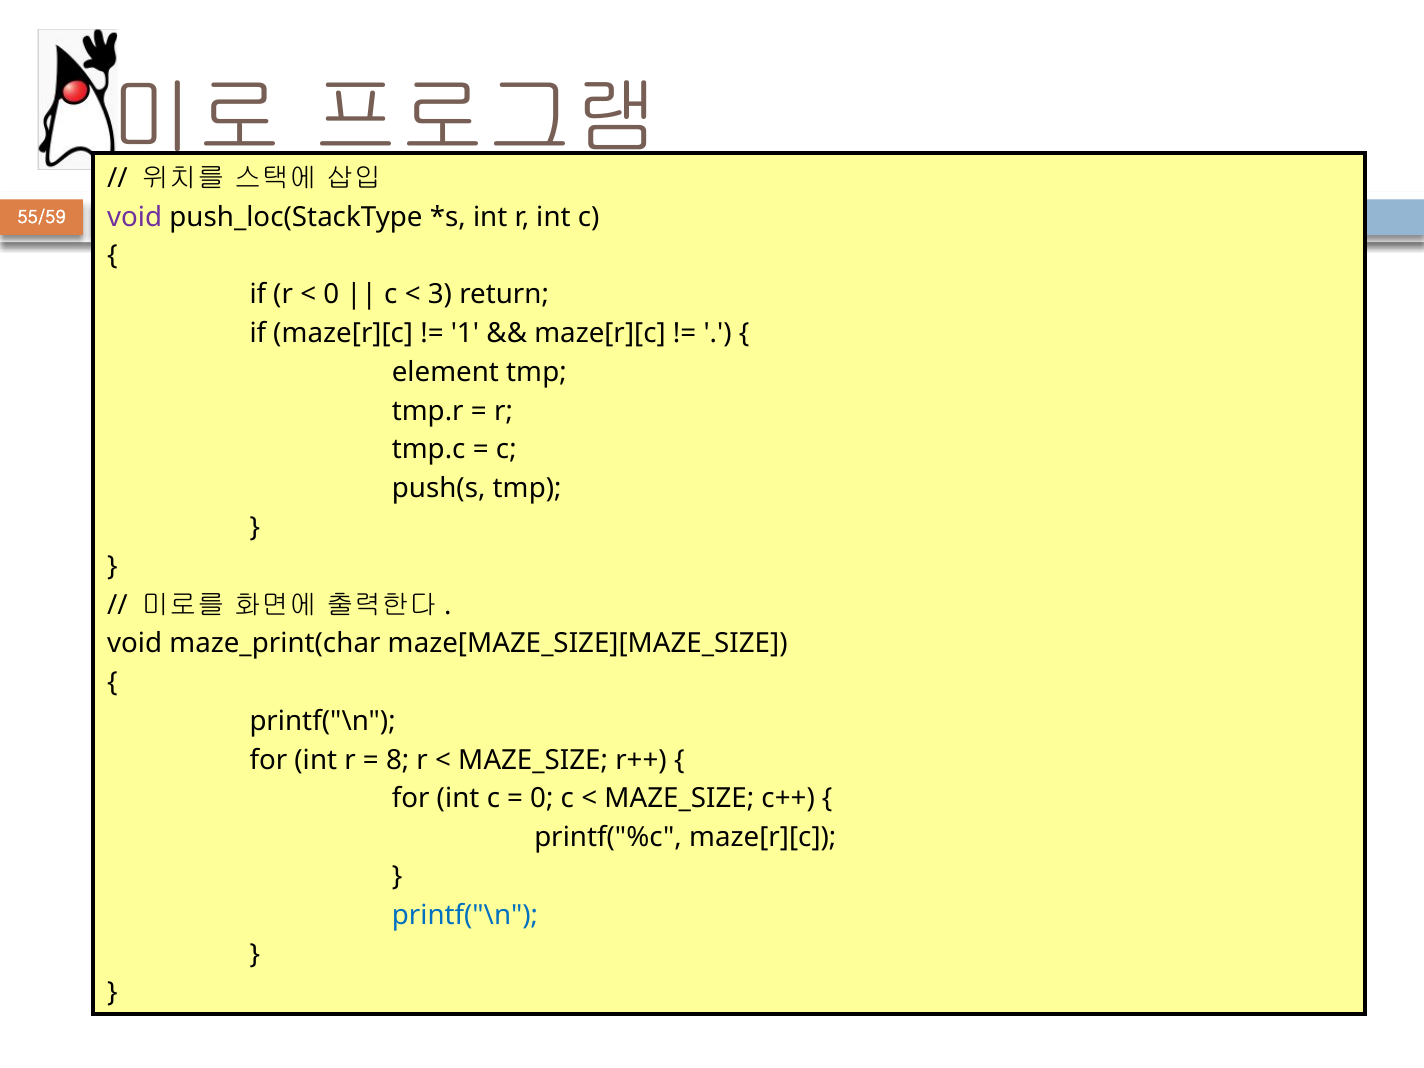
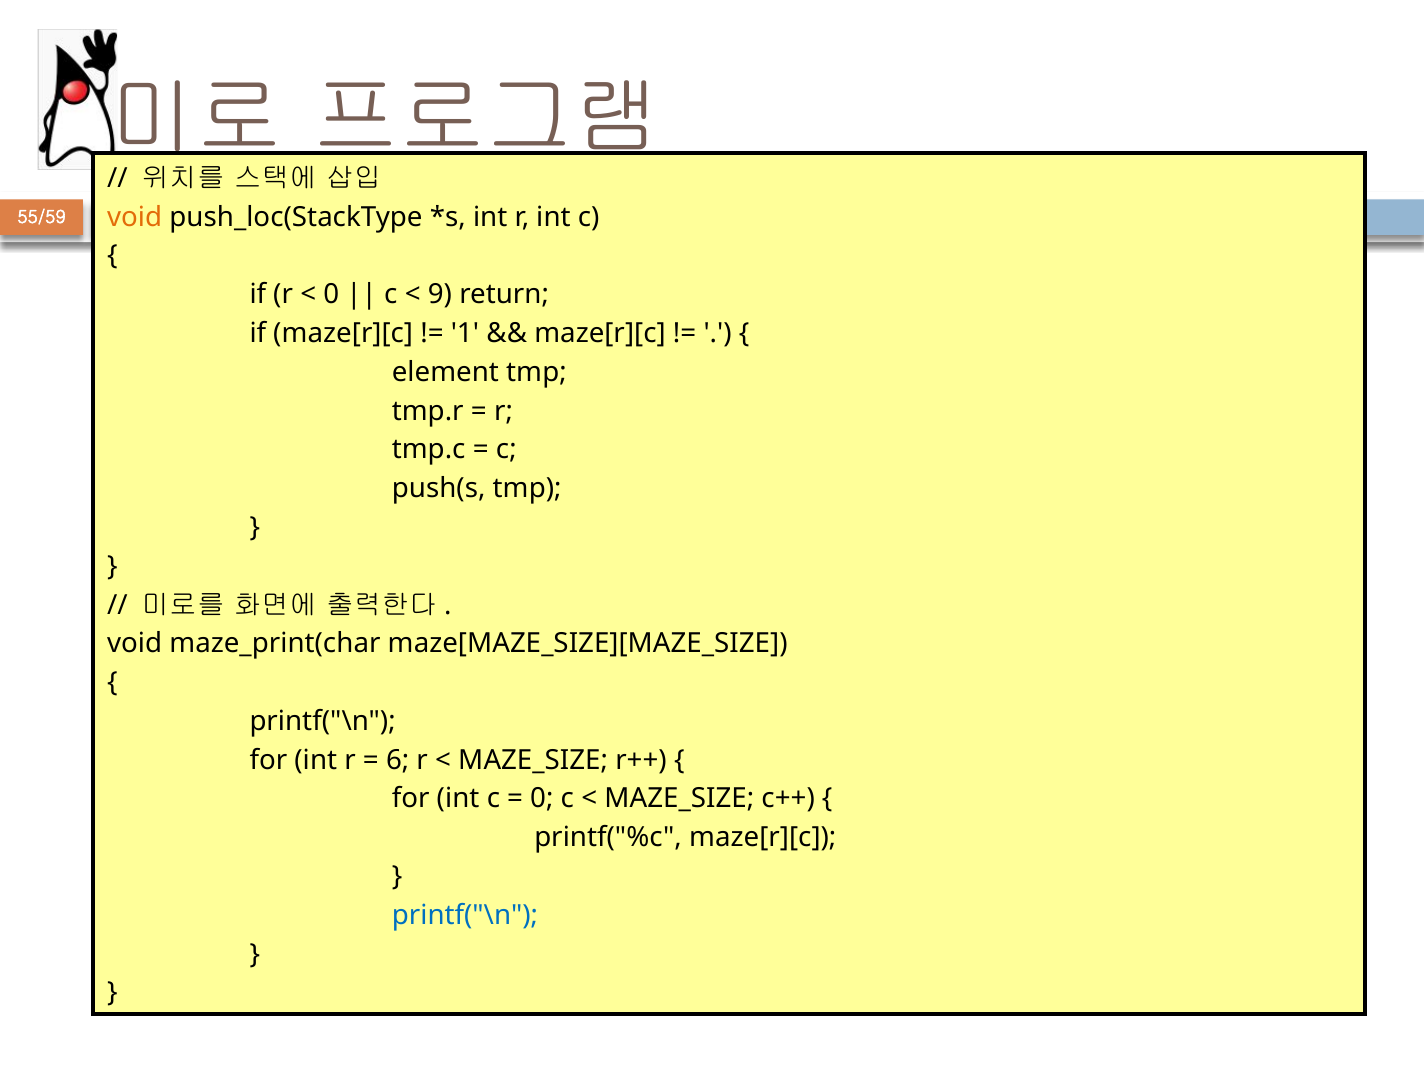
void at (135, 217) colour: purple -> orange
3: 3 -> 9
8: 8 -> 6
